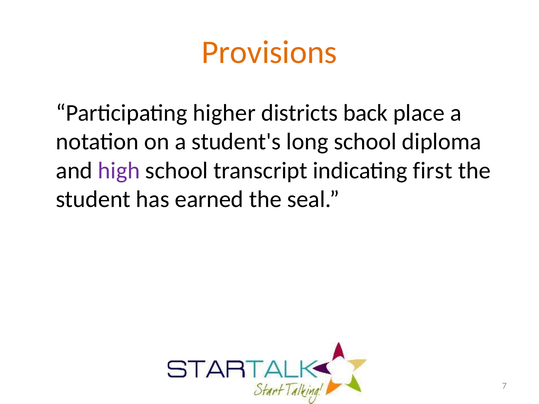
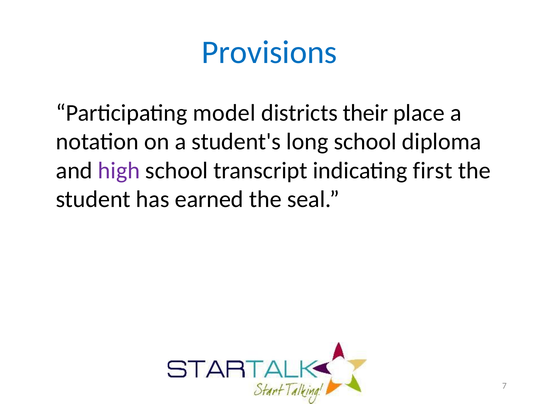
Provisions colour: orange -> blue
higher: higher -> model
back: back -> their
